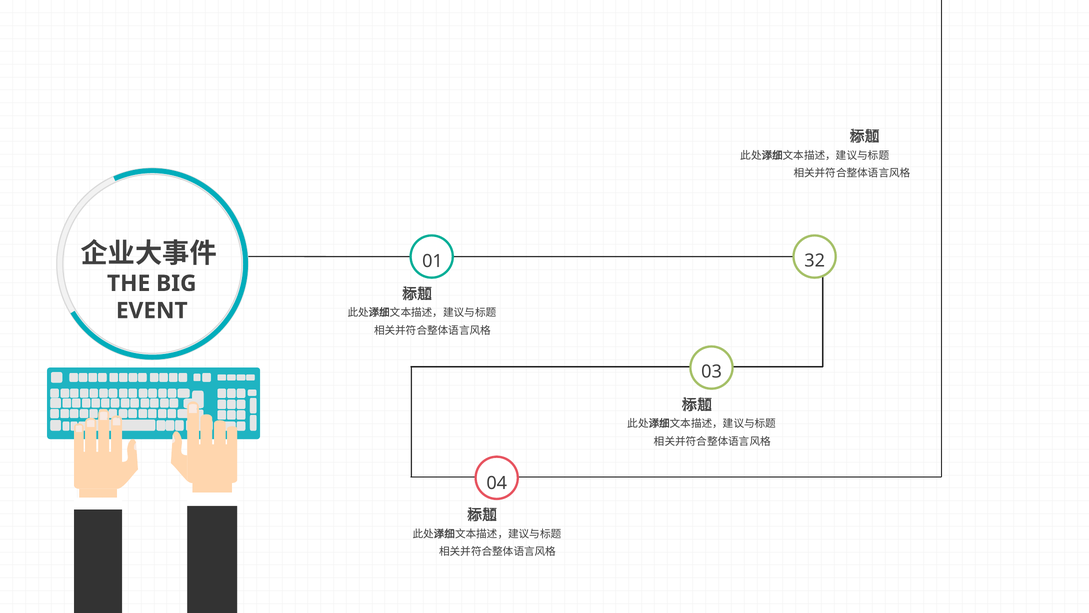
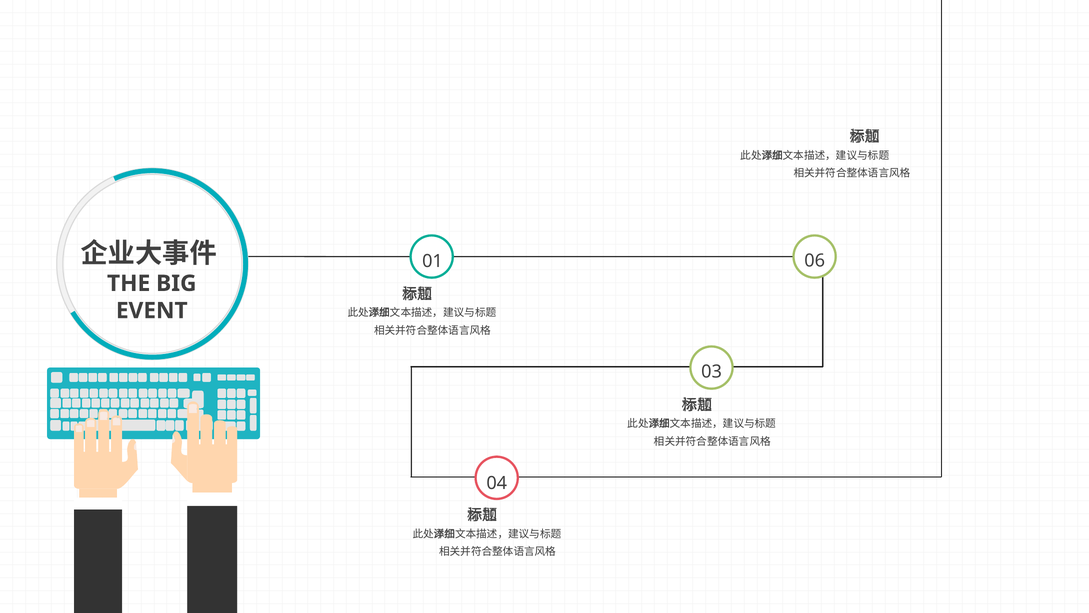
32: 32 -> 06
